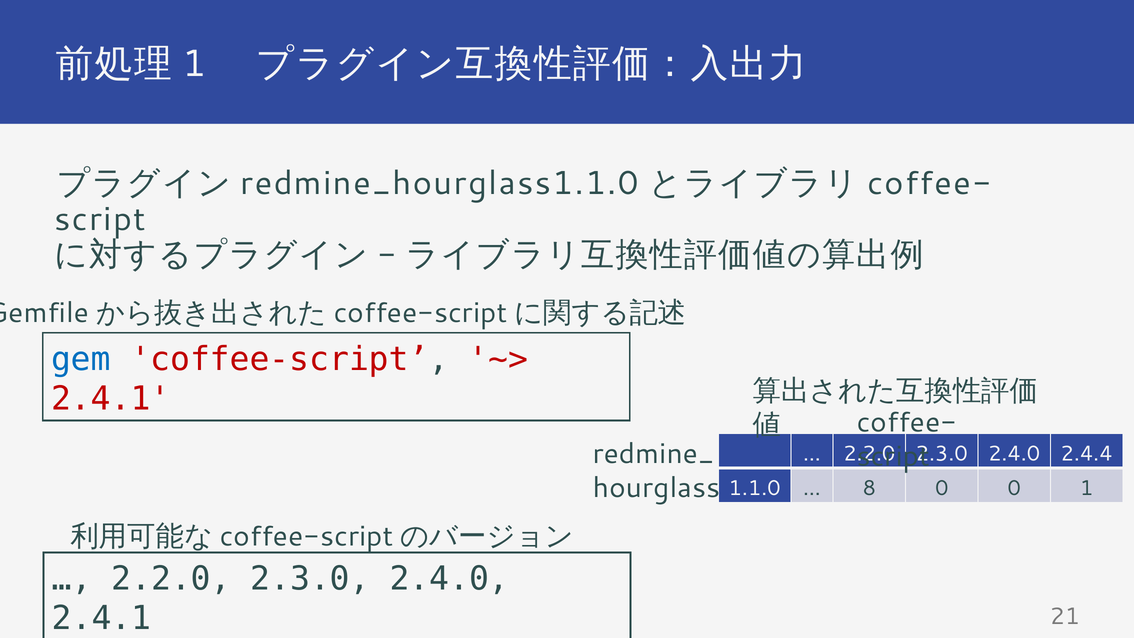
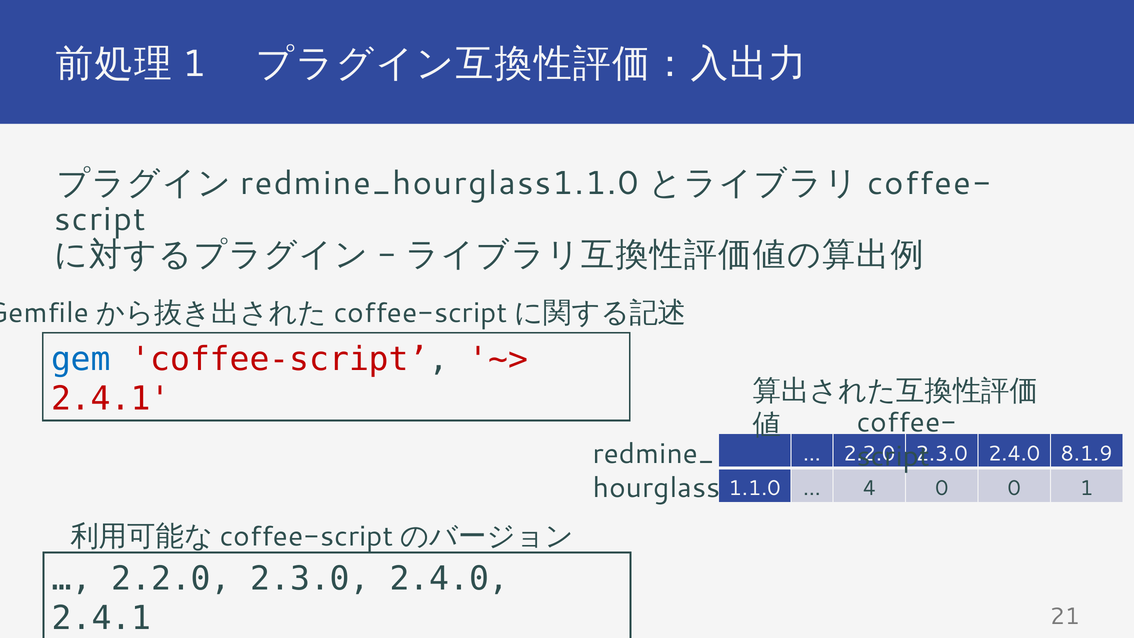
2.4.4: 2.4.4 -> 8.1.9
8: 8 -> 4
